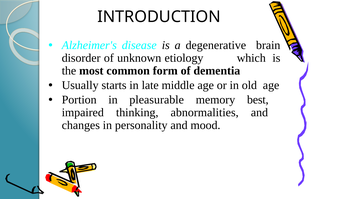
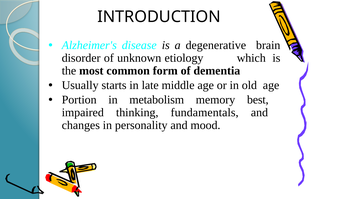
pleasurable: pleasurable -> metabolism
abnormalities: abnormalities -> fundamentals
